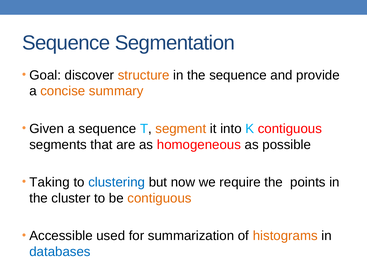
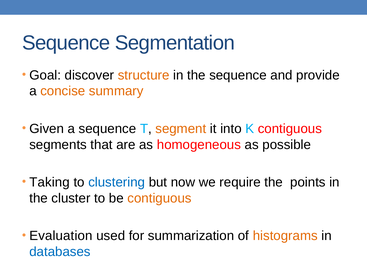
Accessible: Accessible -> Evaluation
